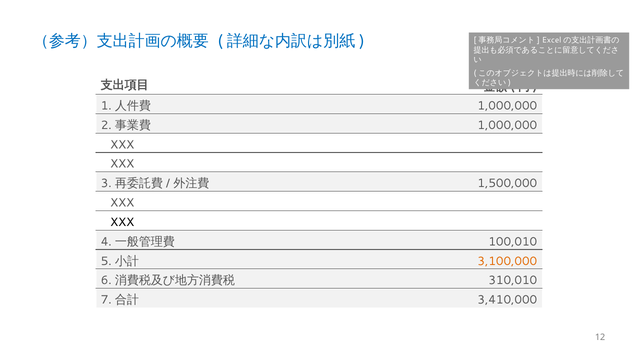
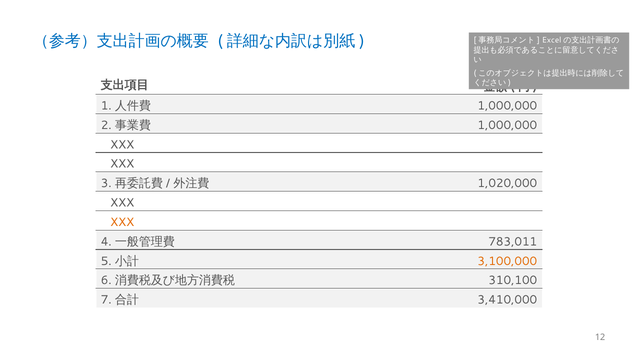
1,500,000: 1,500,000 -> 1,020,000
XXX at (122, 222) colour: black -> orange
100,010: 100,010 -> 783,011
310,010: 310,010 -> 310,100
